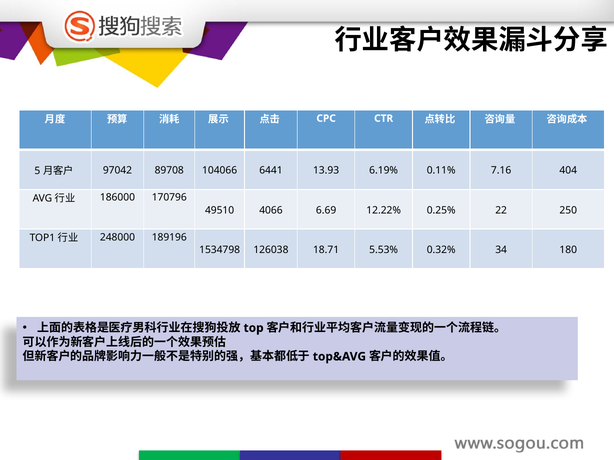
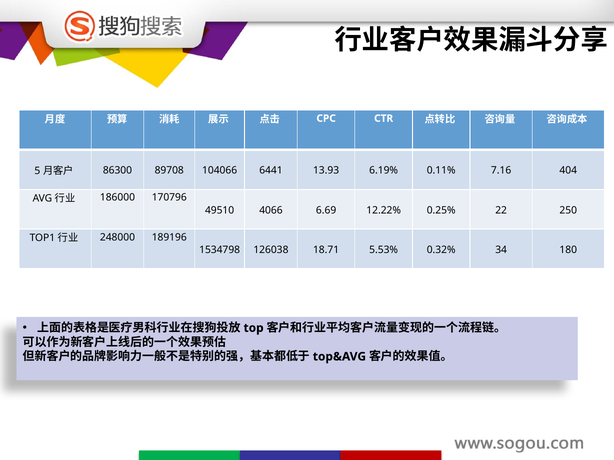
97042: 97042 -> 86300
